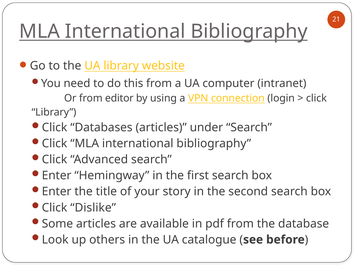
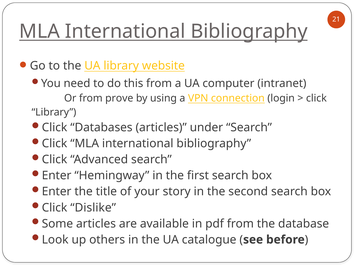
editor: editor -> prove
